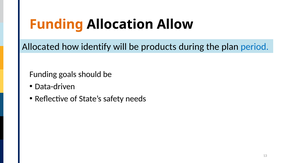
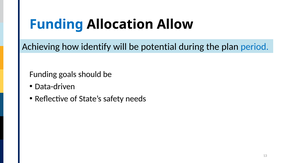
Funding at (56, 24) colour: orange -> blue
Allocated: Allocated -> Achieving
products: products -> potential
